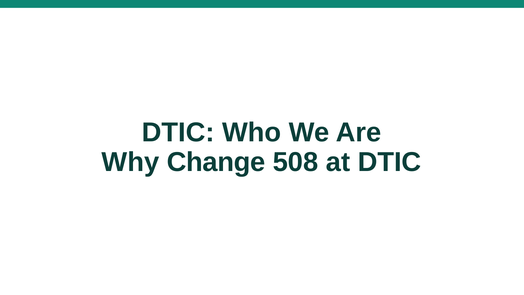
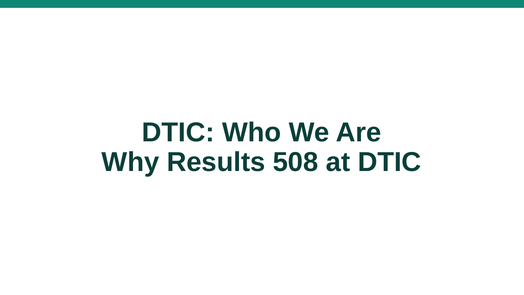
Change: Change -> Results
